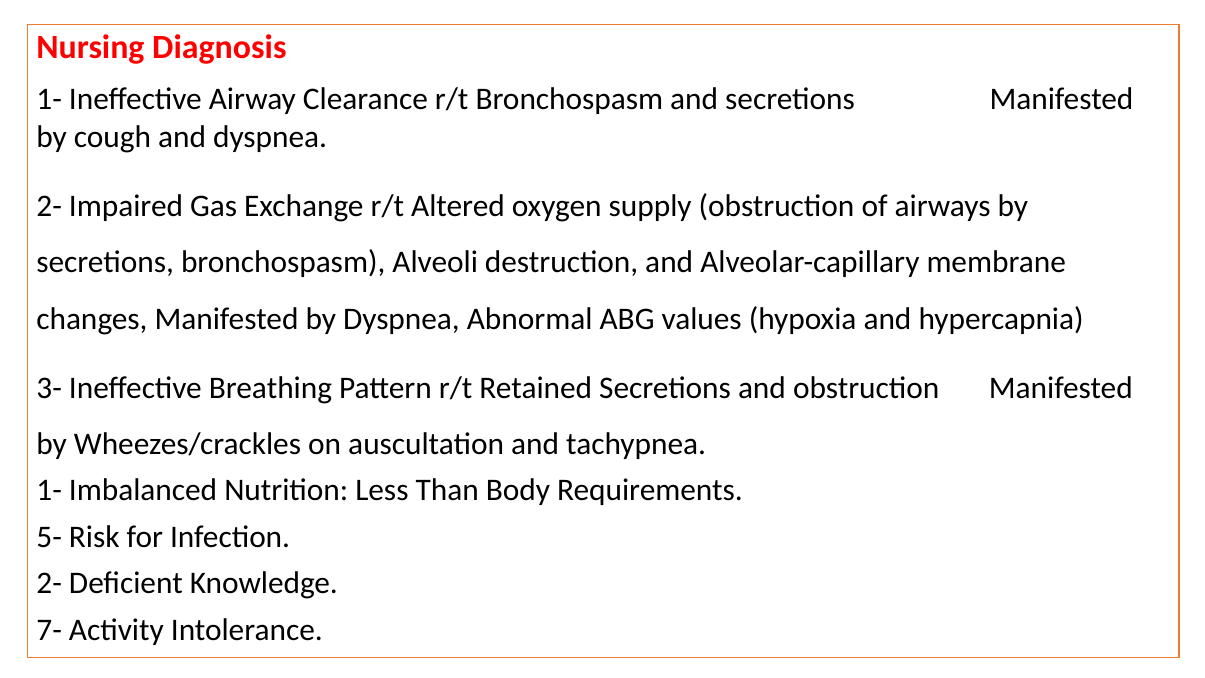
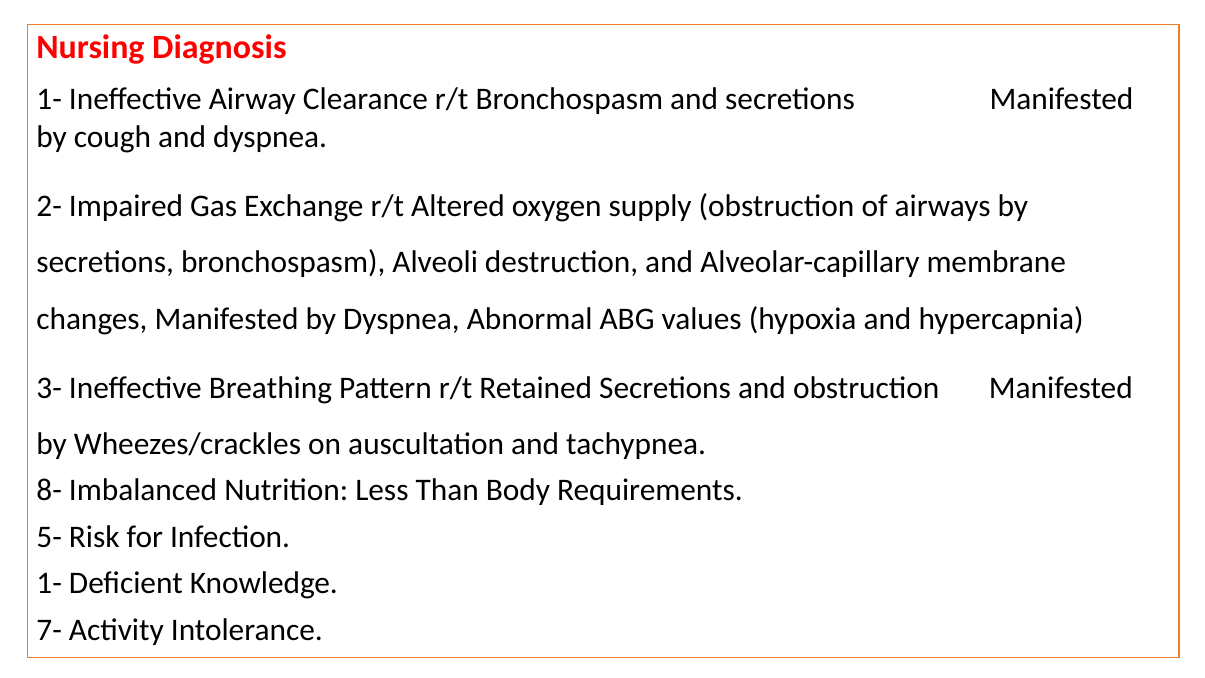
1- at (49, 490): 1- -> 8-
2- at (49, 583): 2- -> 1-
